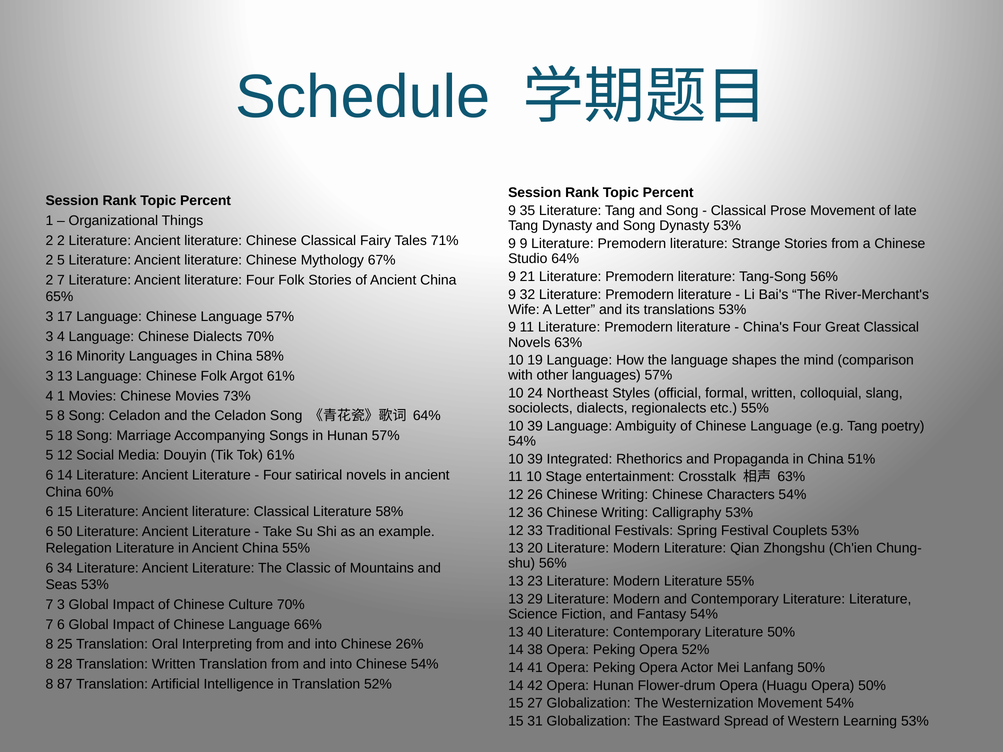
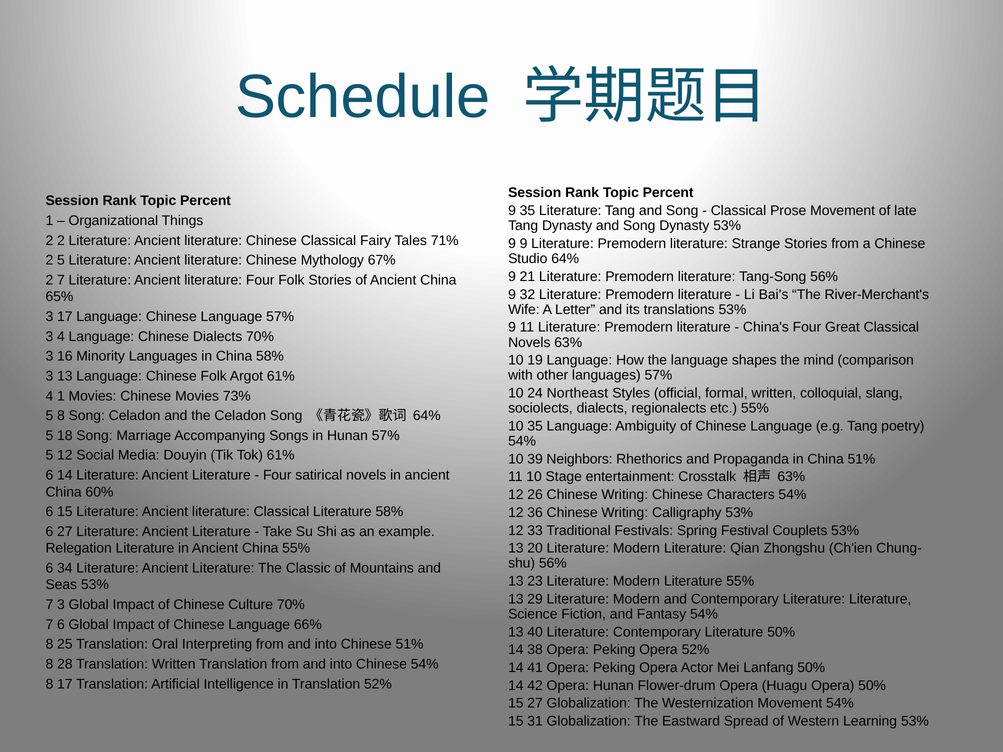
39 at (535, 426): 39 -> 35
Integrated: Integrated -> Neighbors
6 50: 50 -> 27
Chinese 26%: 26% -> 51%
8 87: 87 -> 17
